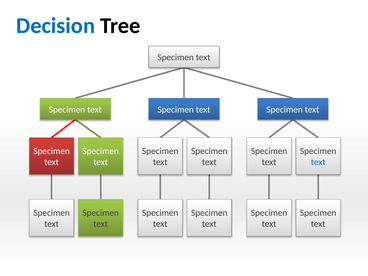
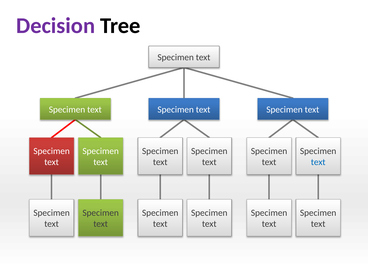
Decision colour: blue -> purple
